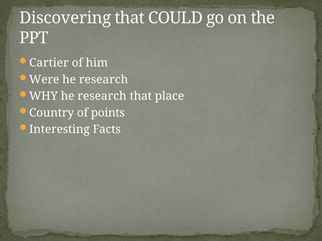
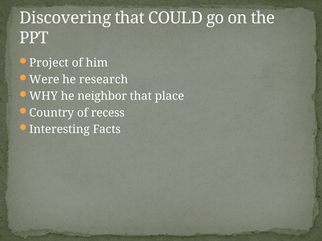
Cartier: Cartier -> Project
WHY he research: research -> neighbor
points: points -> recess
